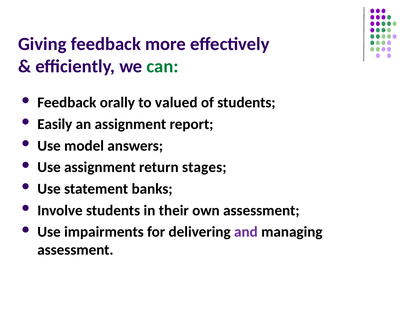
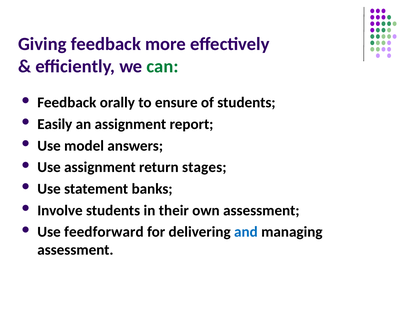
valued: valued -> ensure
impairments: impairments -> feedforward
and colour: purple -> blue
